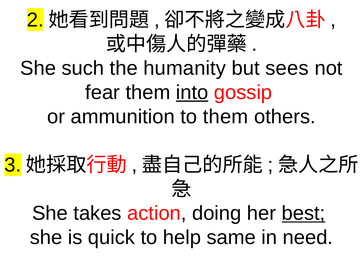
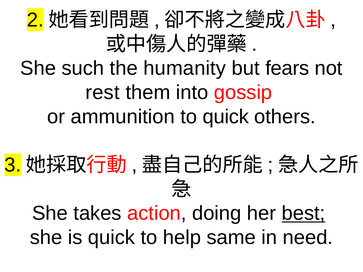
sees: sees -> fears
fear: fear -> rest
into underline: present -> none
to them: them -> quick
